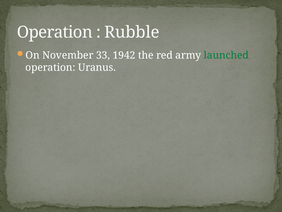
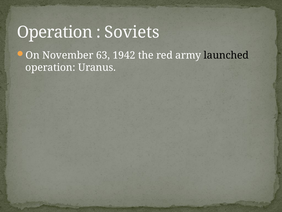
Rubble: Rubble -> Soviets
33: 33 -> 63
launched colour: green -> black
